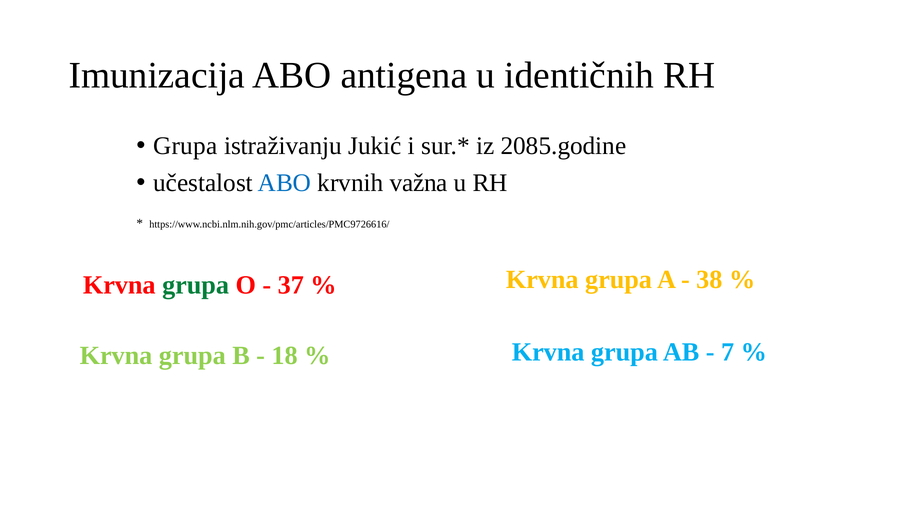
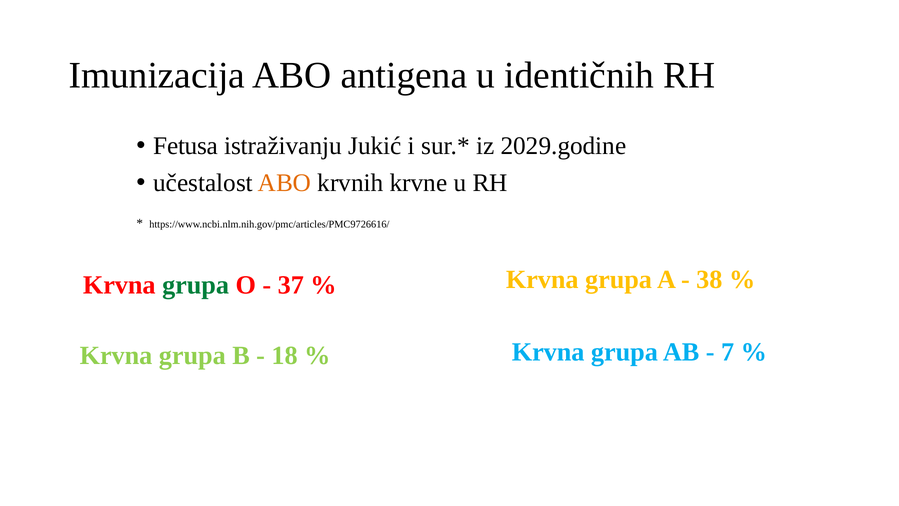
Grupa at (185, 146): Grupa -> Fetusa
2085.godine: 2085.godine -> 2029.godine
ABO at (284, 183) colour: blue -> orange
važna: važna -> krvne
